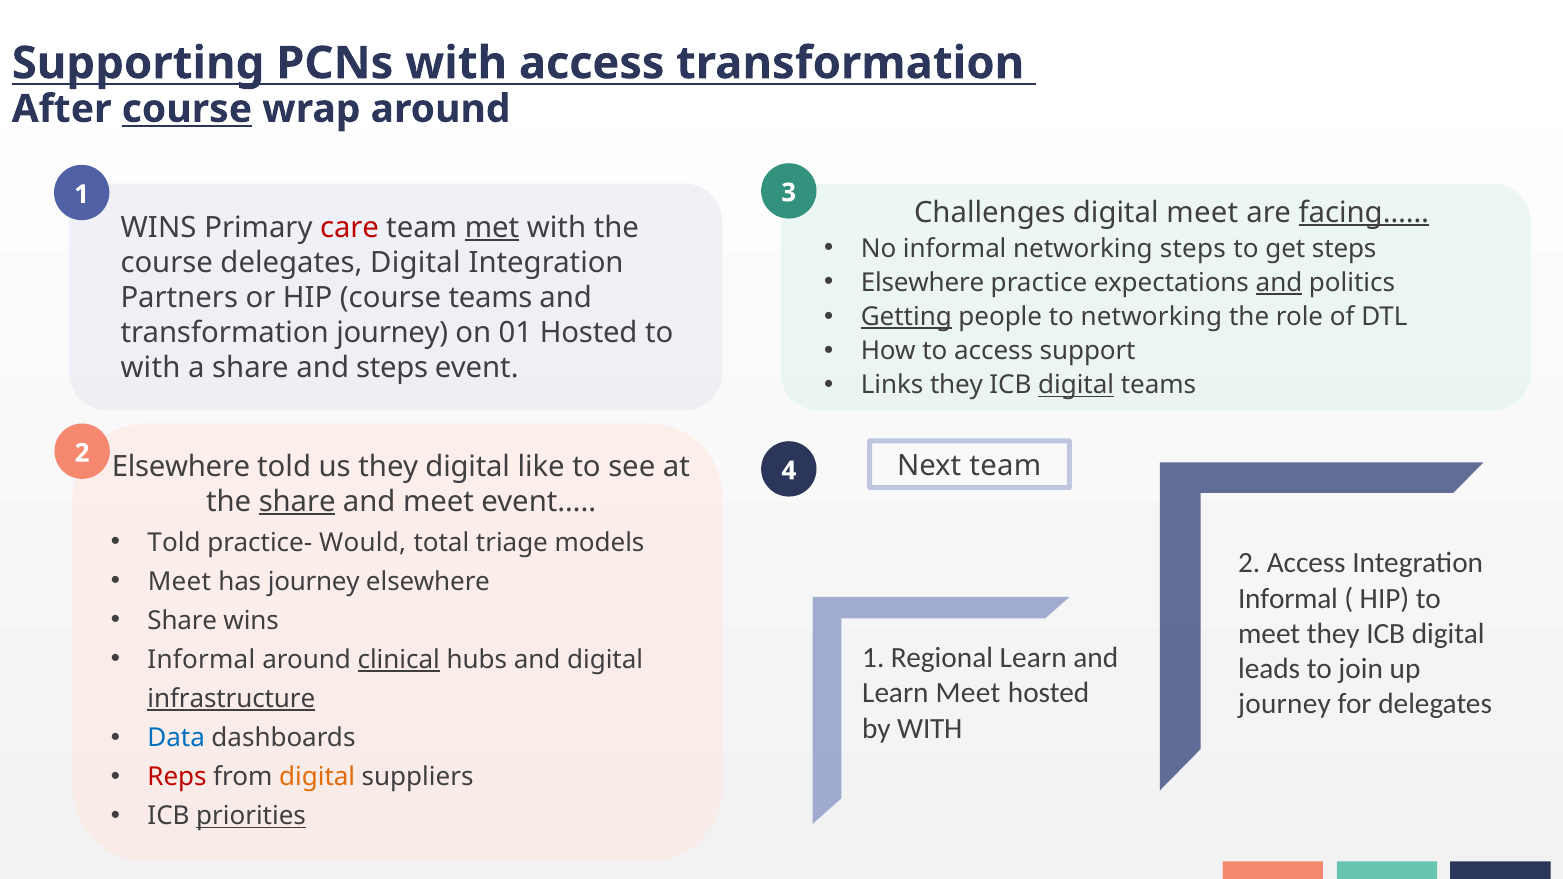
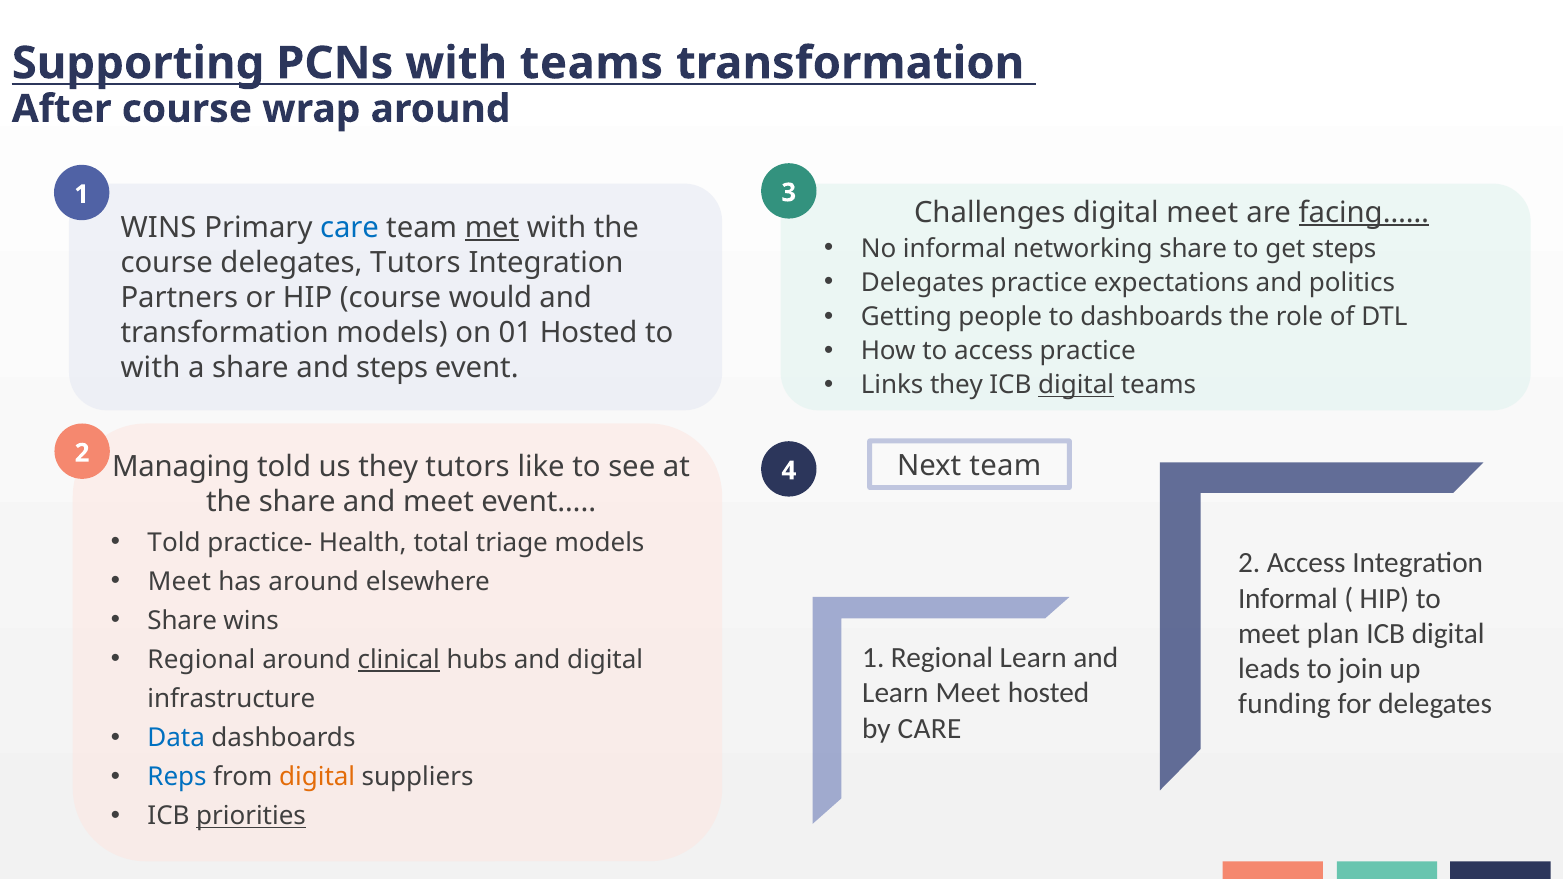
with access: access -> teams
course at (187, 109) underline: present -> none
care at (350, 228) colour: red -> blue
networking steps: steps -> share
delegates Digital: Digital -> Tutors
Elsewhere at (923, 283): Elsewhere -> Delegates
and at (1279, 283) underline: present -> none
course teams: teams -> would
Getting underline: present -> none
to networking: networking -> dashboards
transformation journey: journey -> models
access support: support -> practice
2 Elsewhere: Elsewhere -> Managing
they digital: digital -> tutors
share at (297, 502) underline: present -> none
Would: Would -> Health
has journey: journey -> around
meet they: they -> plan
Informal at (201, 660): Informal -> Regional
infrastructure underline: present -> none
journey at (1284, 704): journey -> funding
by WITH: WITH -> CARE
Reps colour: red -> blue
